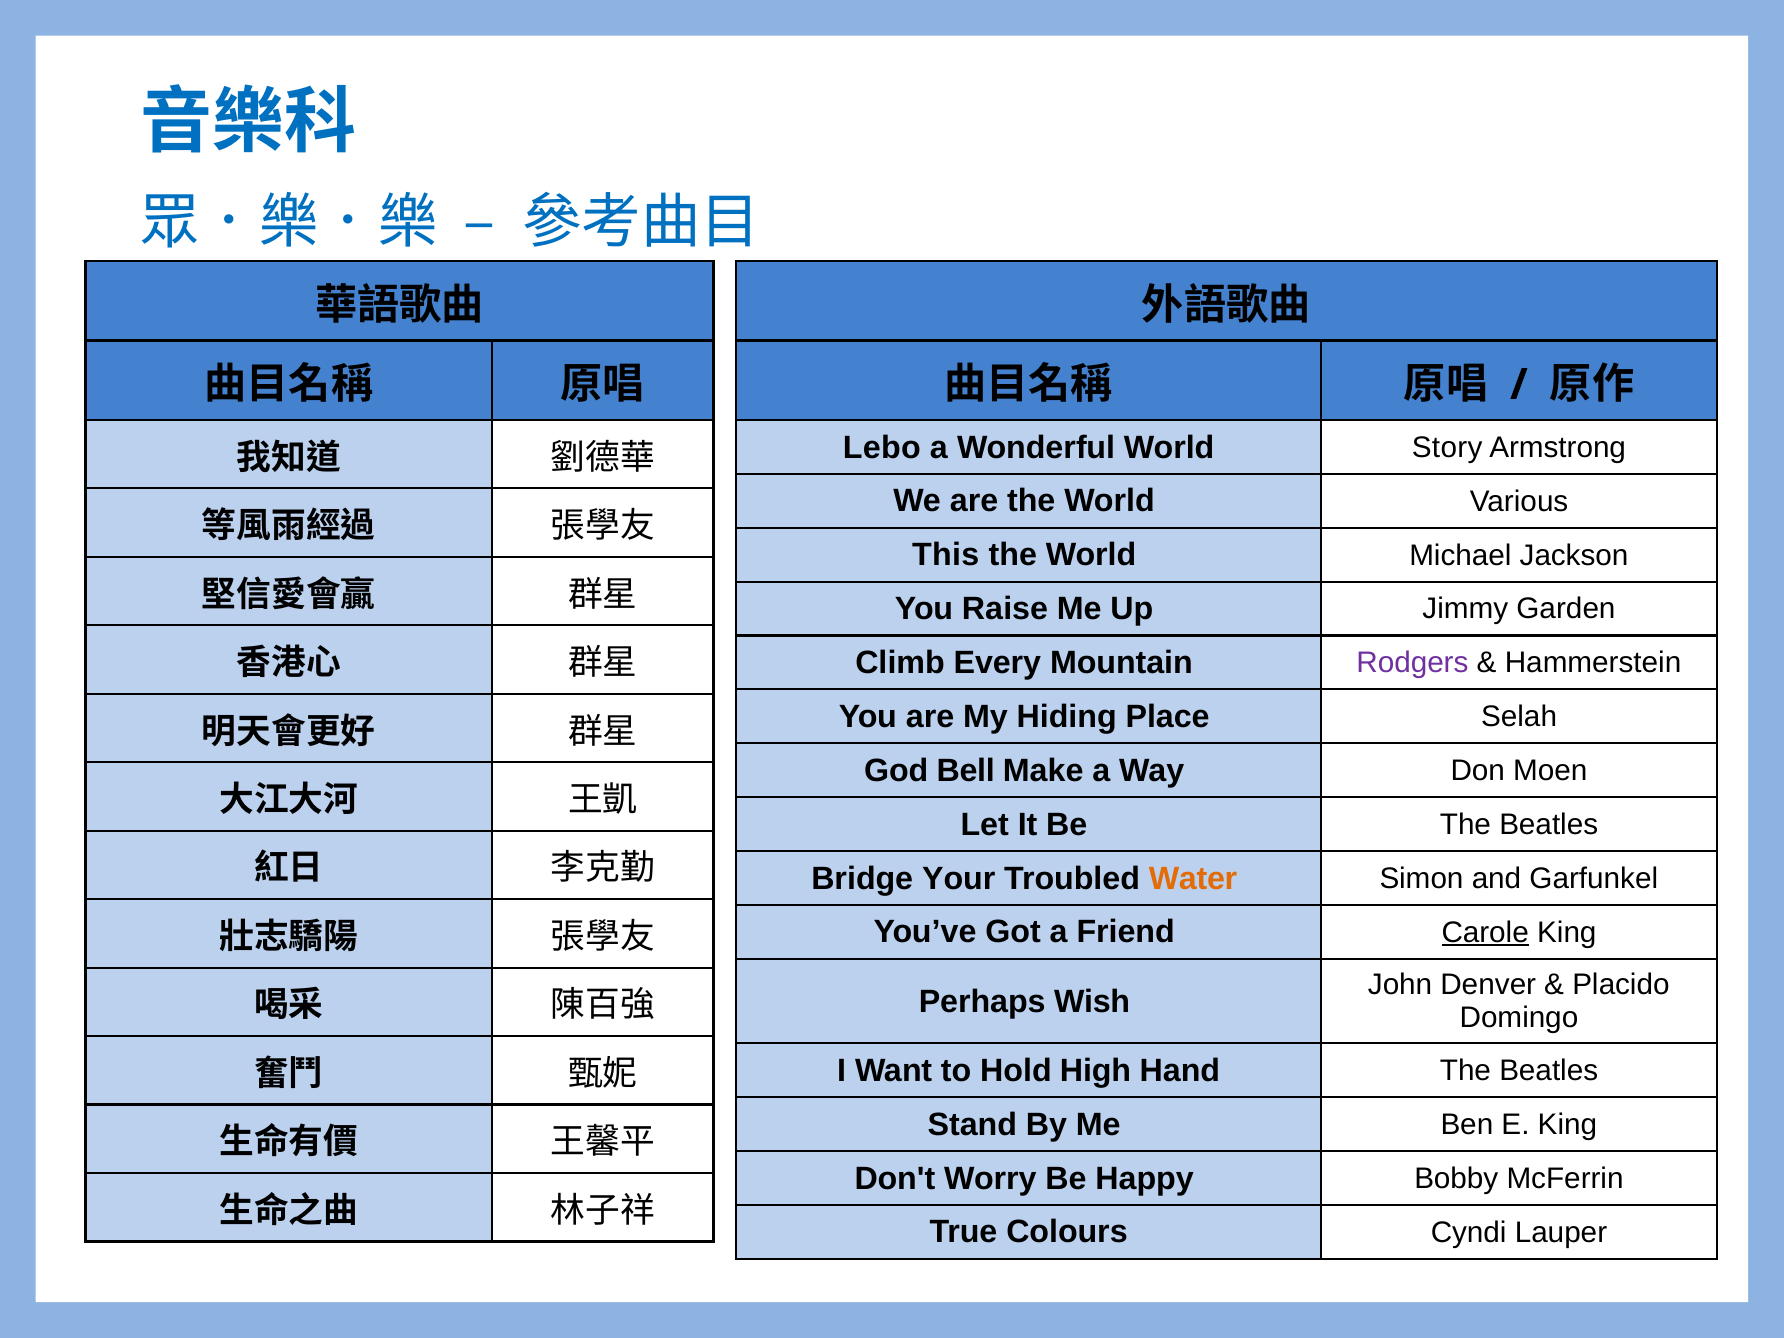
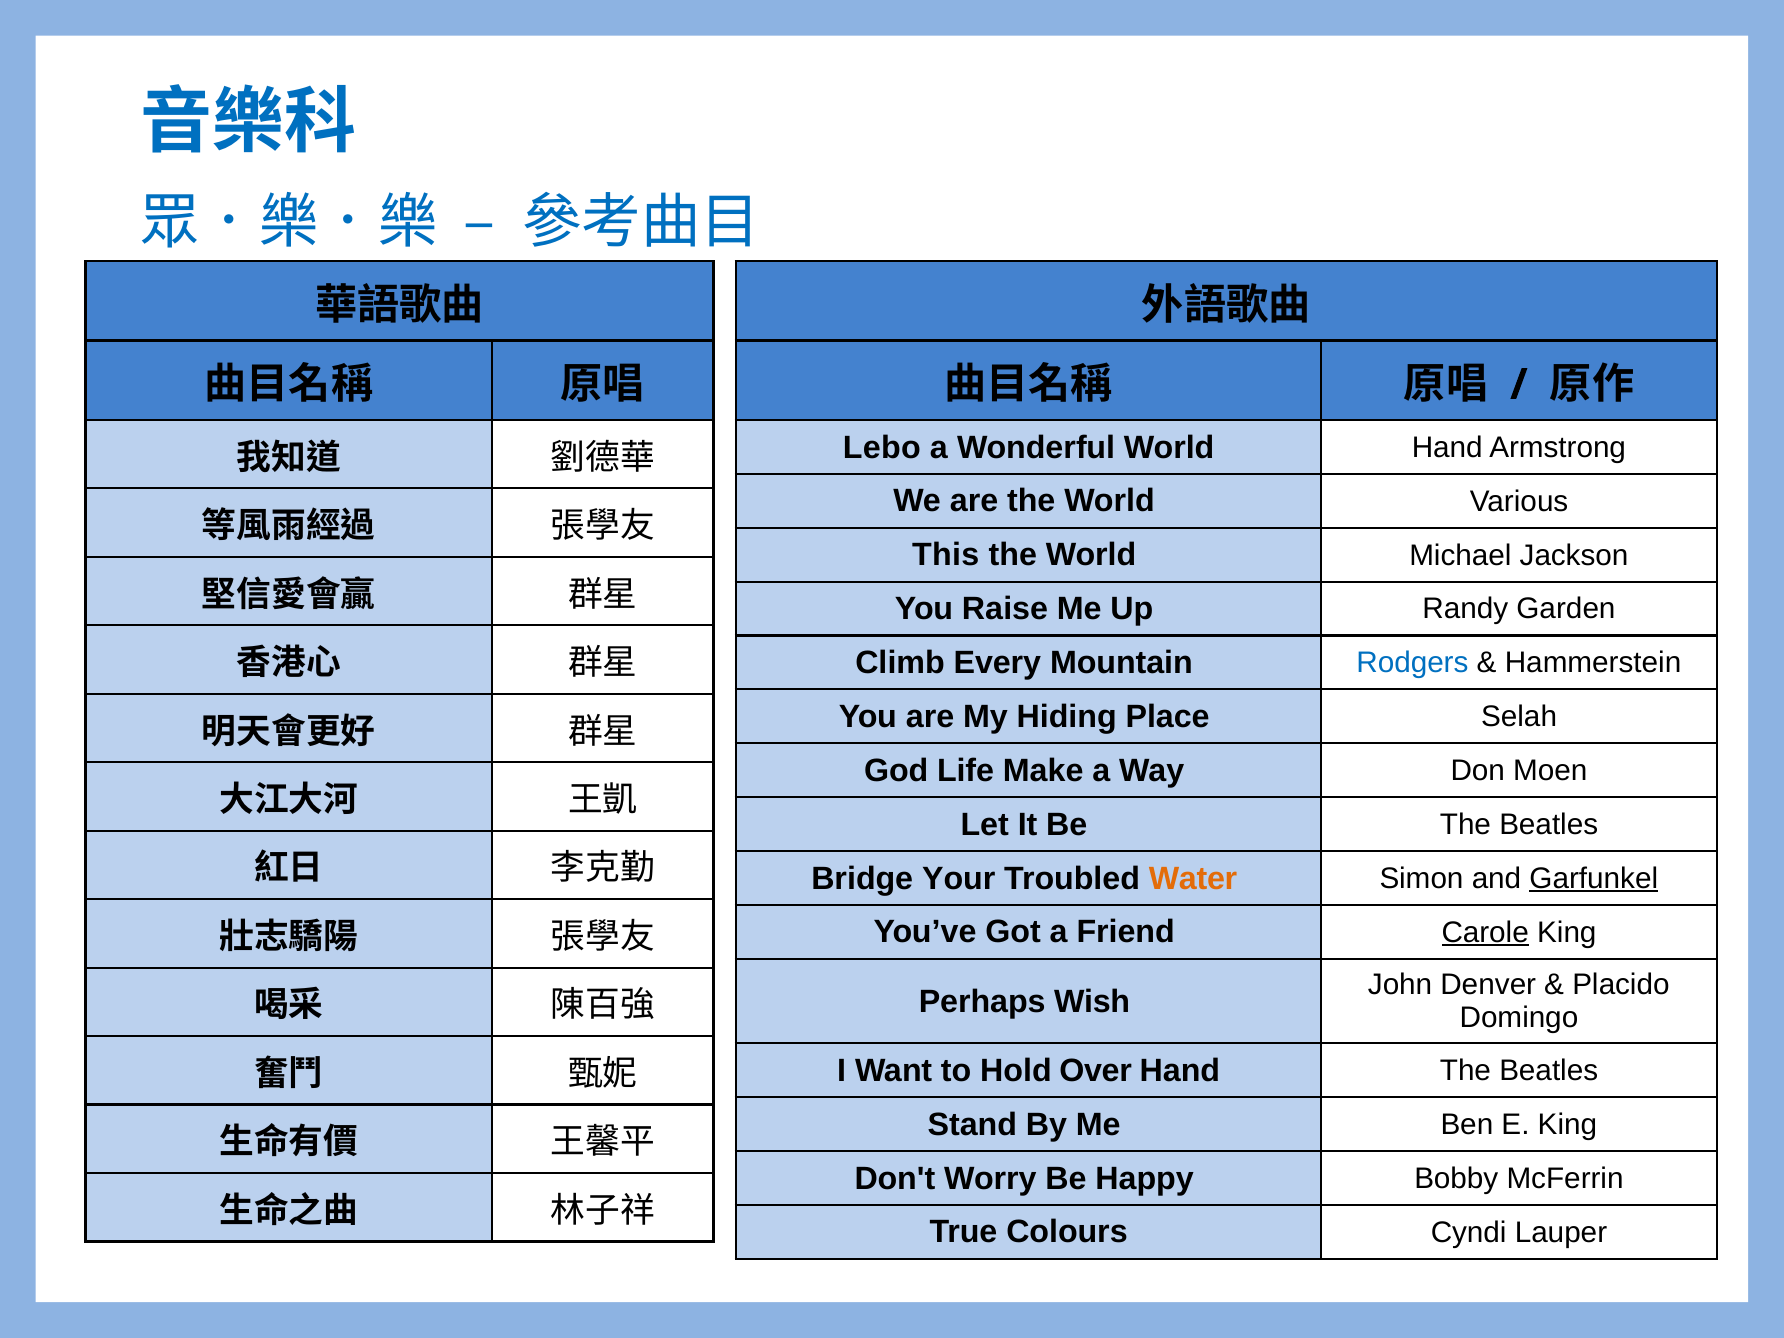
World Story: Story -> Hand
Jimmy: Jimmy -> Randy
Rodgers colour: purple -> blue
Bell: Bell -> Life
Garfunkel underline: none -> present
High: High -> Over
